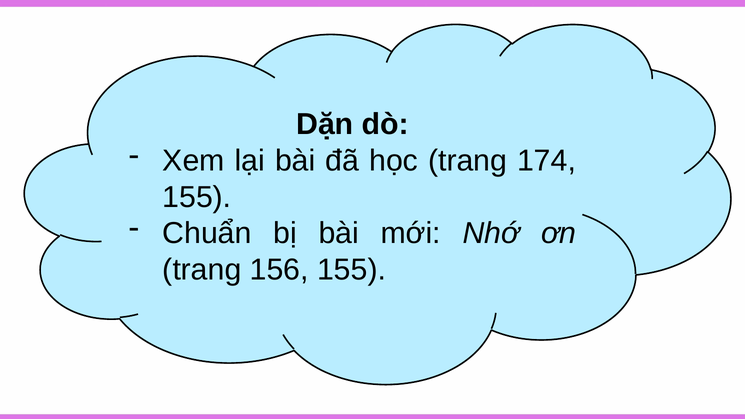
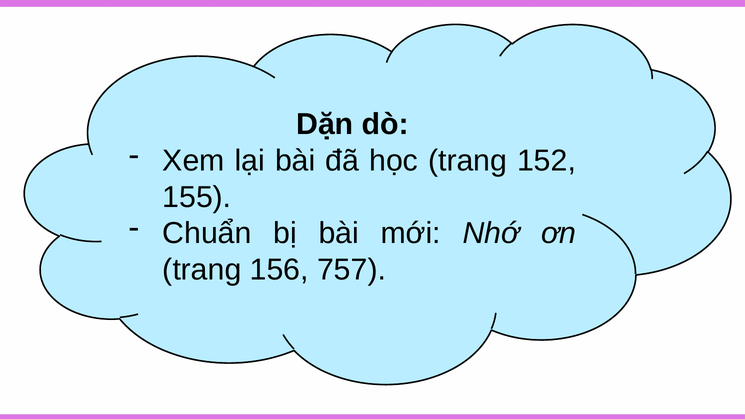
174: 174 -> 152
156 155: 155 -> 757
